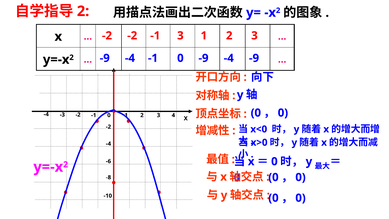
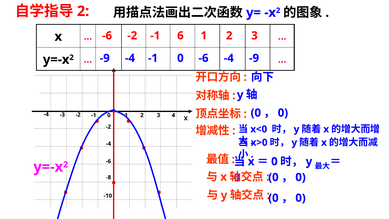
-2 at (107, 36): -2 -> -6
-1 3: 3 -> 6
0 -9: -9 -> -6
